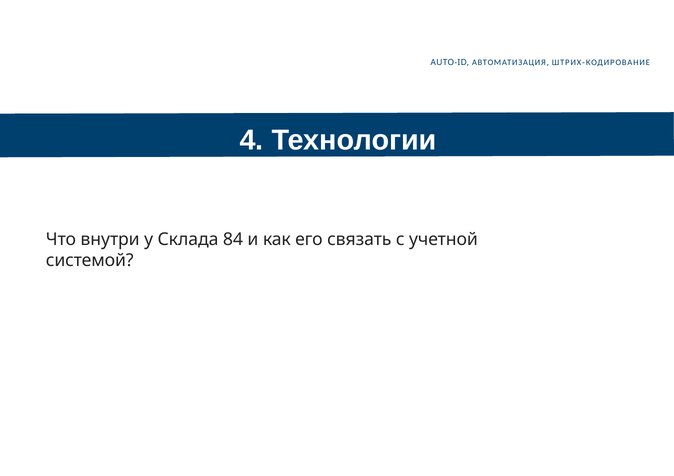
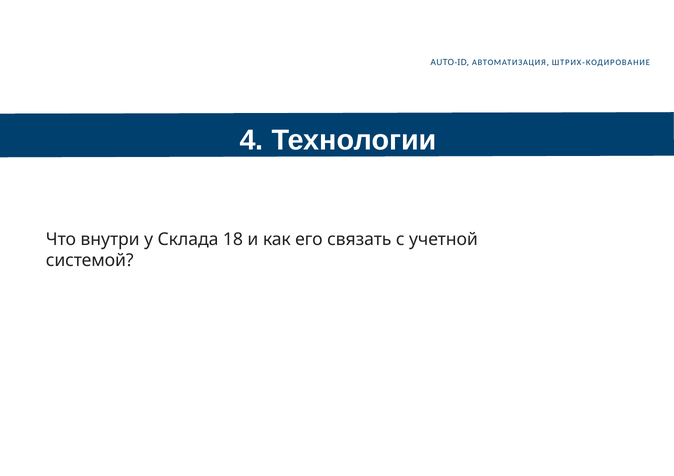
84: 84 -> 18
